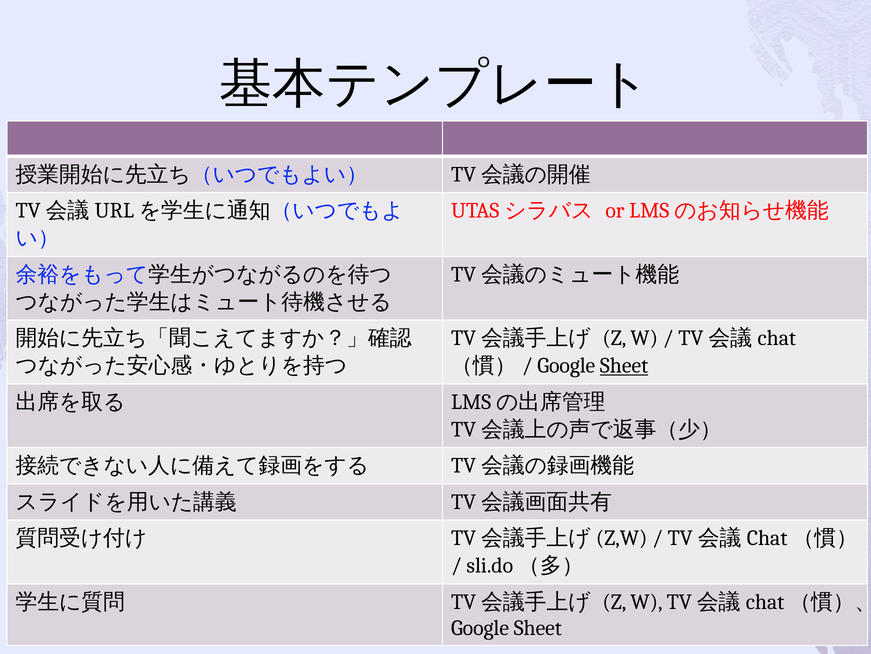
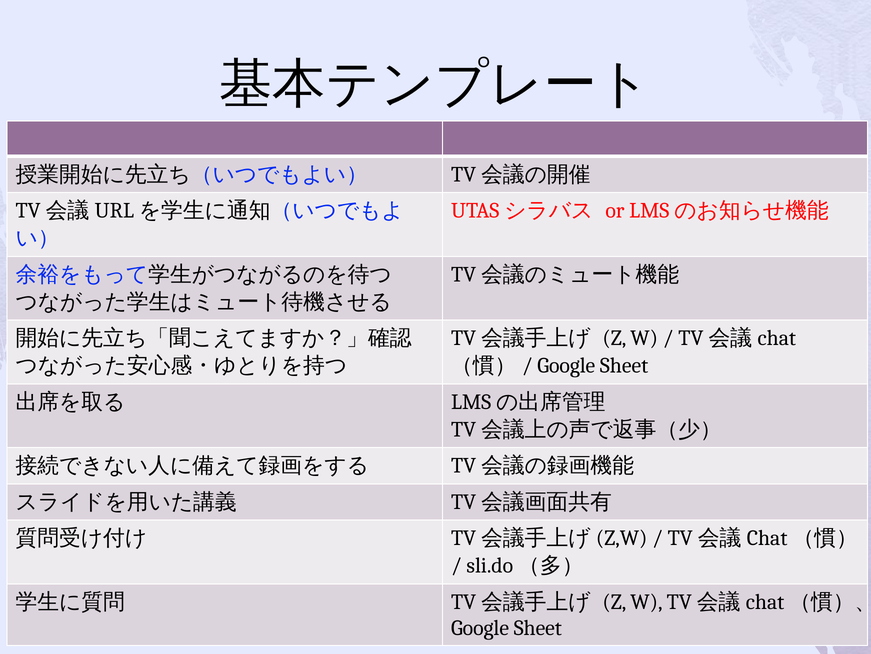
Sheet at (624, 365) underline: present -> none
